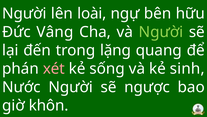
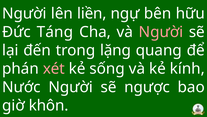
loài: loài -> liền
Vâng: Vâng -> Táng
Người at (161, 32) colour: light green -> pink
sinh: sinh -> kính
